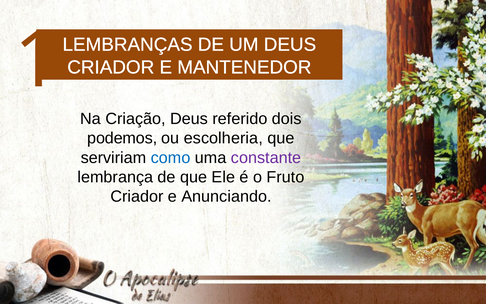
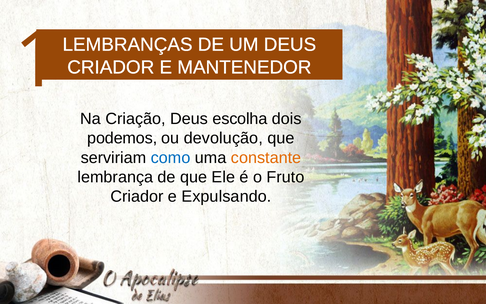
referido: referido -> escolha
escolheria: escolheria -> devolução
constante colour: purple -> orange
Anunciando: Anunciando -> Expulsando
